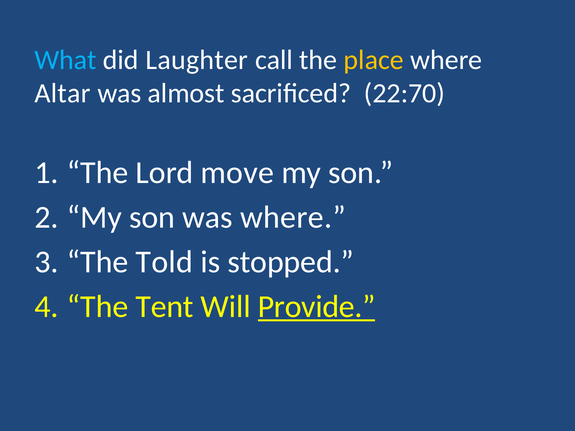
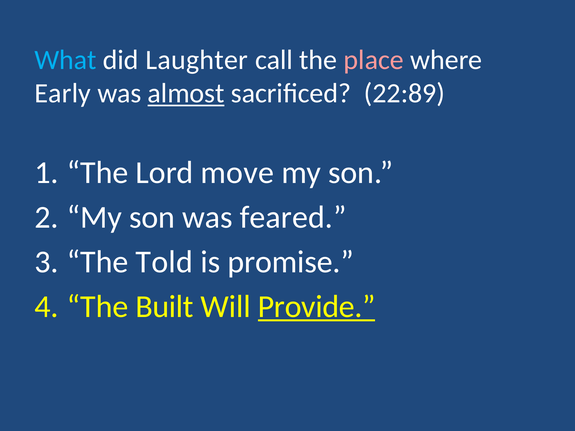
place colour: yellow -> pink
Altar: Altar -> Early
almost underline: none -> present
22:70: 22:70 -> 22:89
was where: where -> feared
stopped: stopped -> promise
Tent: Tent -> Built
